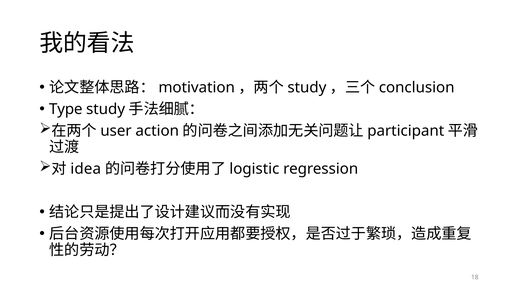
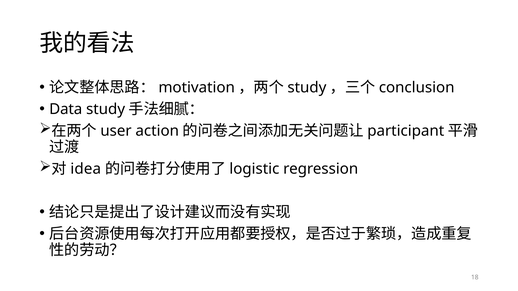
Type: Type -> Data
